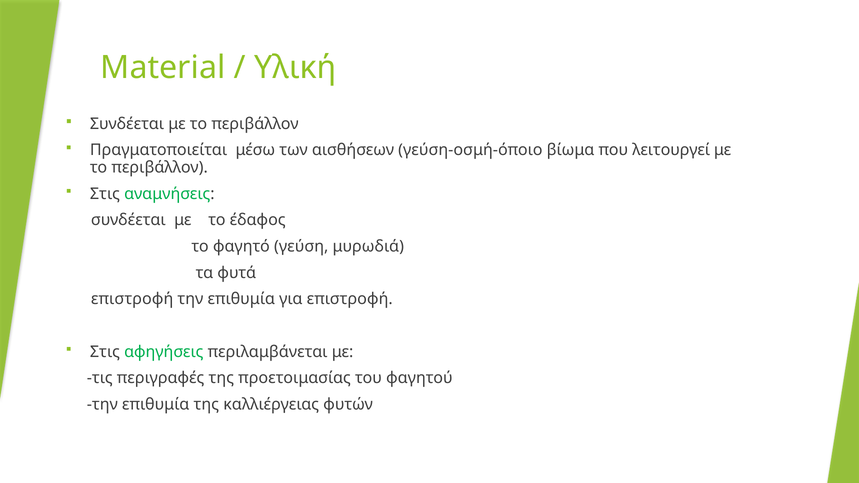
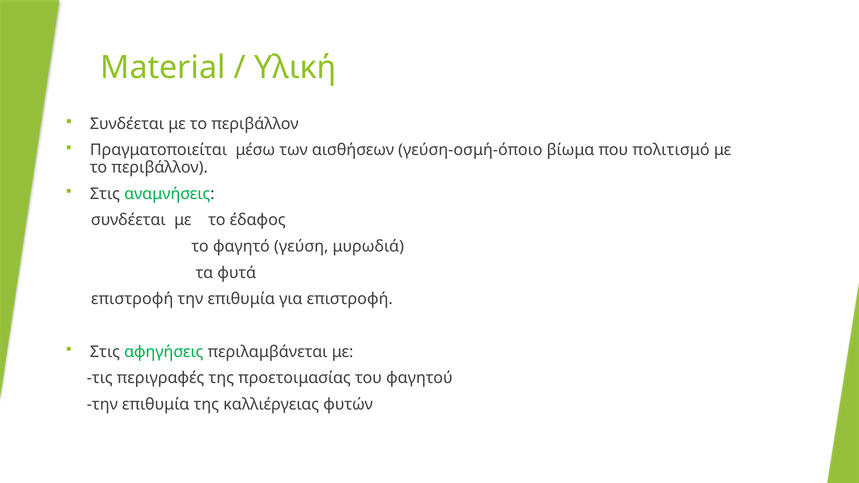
λειτουργεί: λειτουργεί -> πολιτισμό
